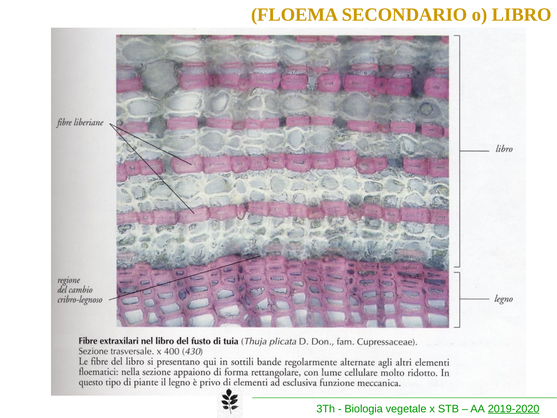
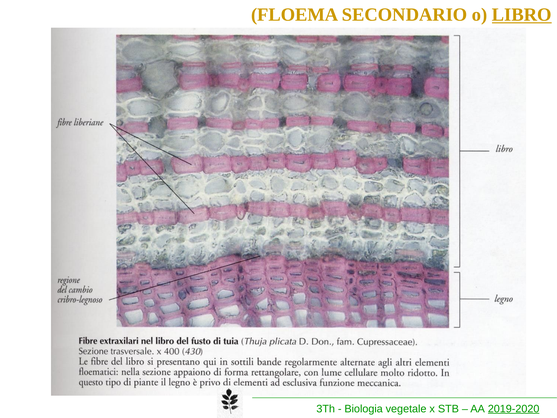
LIBRO underline: none -> present
